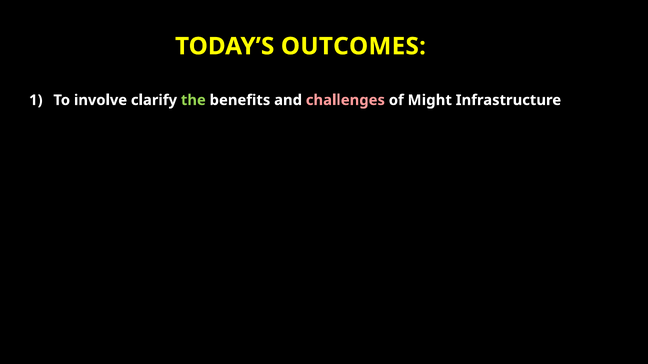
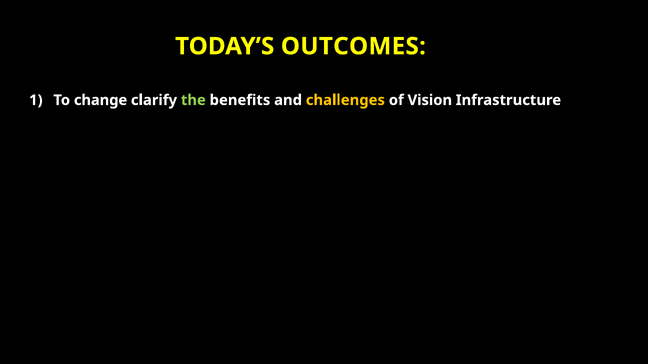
involve: involve -> change
challenges colour: pink -> yellow
Might: Might -> Vision
